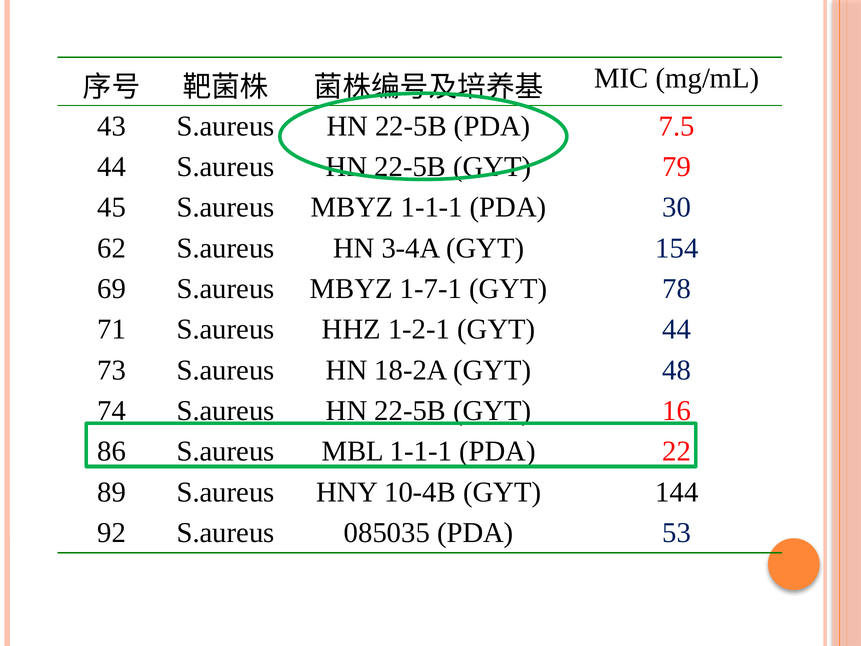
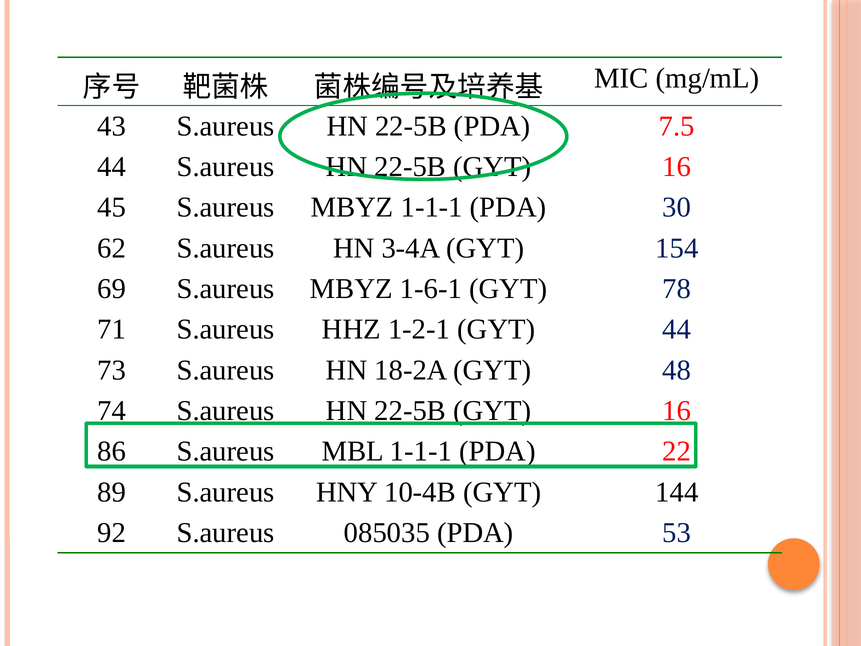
79 at (677, 167): 79 -> 16
1-7-1: 1-7-1 -> 1-6-1
